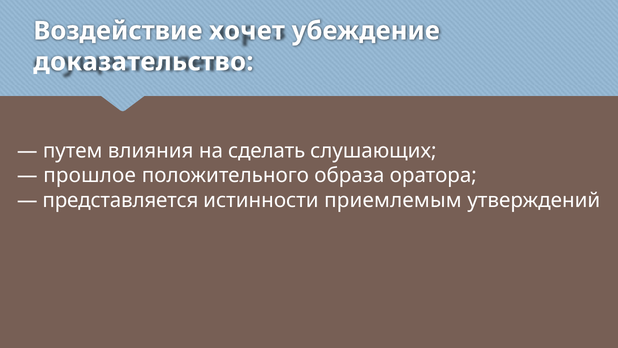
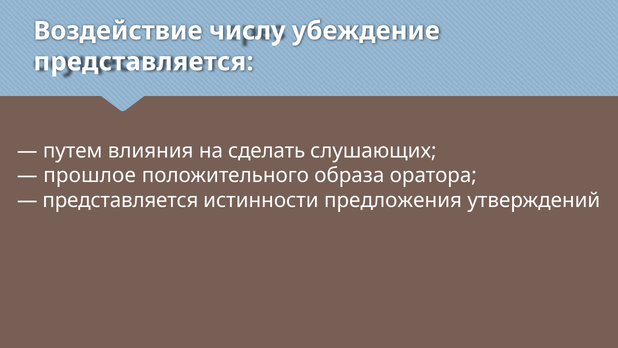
хочет: хочет -> числу
доказательство at (143, 62): доказательство -> представляется
приемлемым: приемлемым -> предложения
